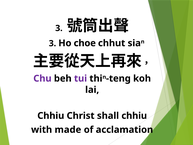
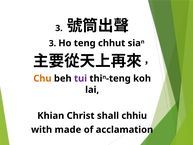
Ho choe: choe -> teng
Chu colour: purple -> orange
Chhiu at (51, 116): Chhiu -> Khian
